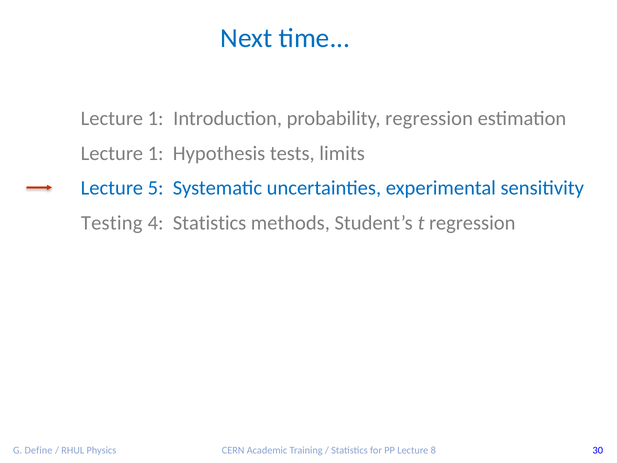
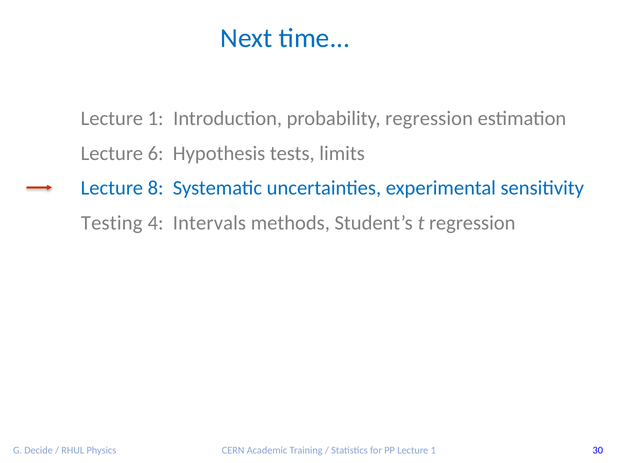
1 at (156, 153): 1 -> 6
5: 5 -> 8
4 Statistics: Statistics -> Intervals
Define: Define -> Decide
PP Lecture 8: 8 -> 1
